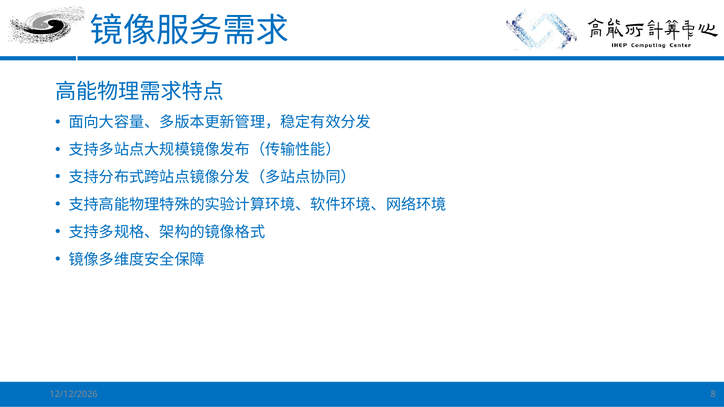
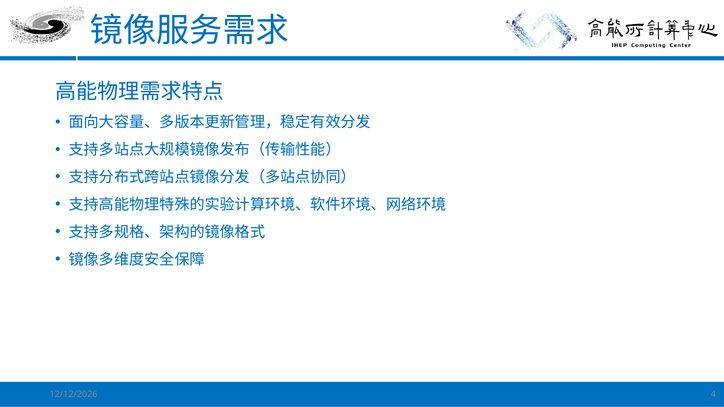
8: 8 -> 4
